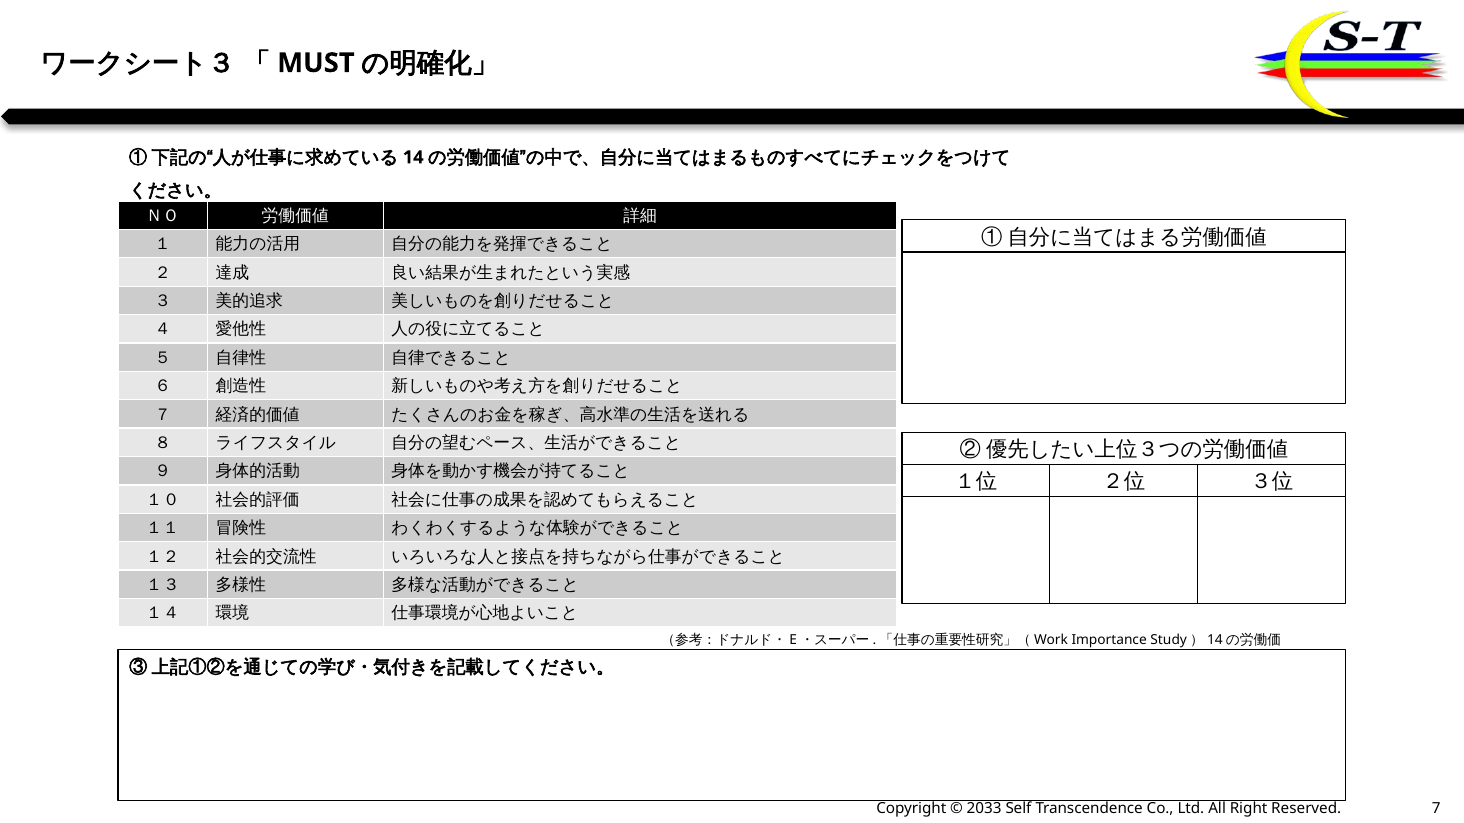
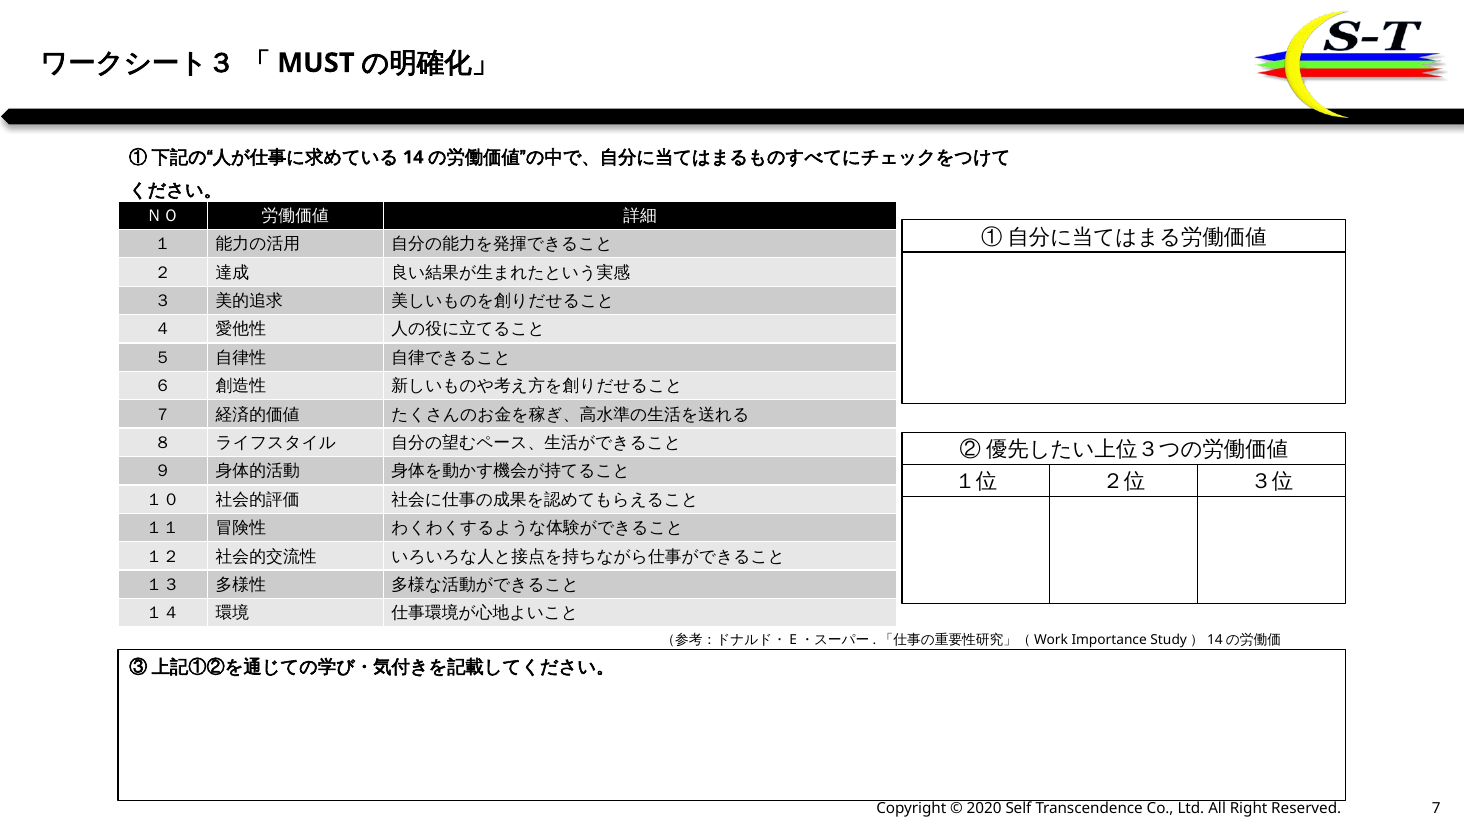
2033: 2033 -> 2020
